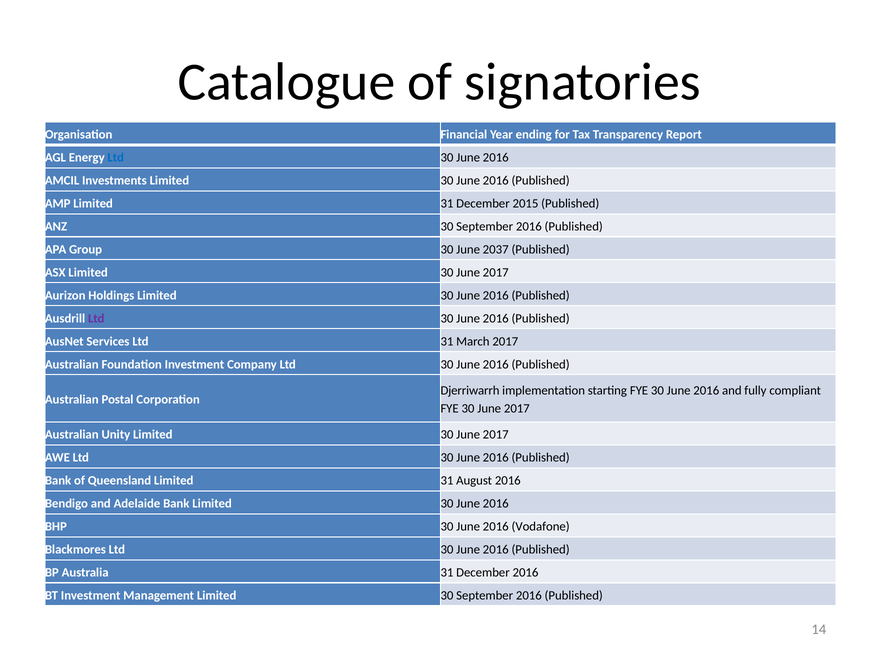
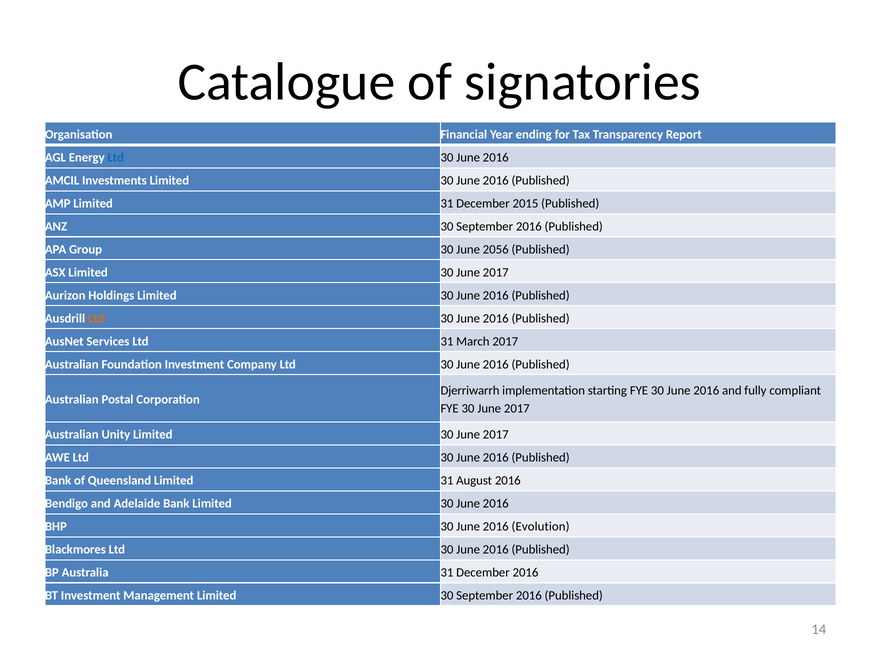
2037: 2037 -> 2056
Ltd at (96, 319) colour: purple -> orange
Vodafone: Vodafone -> Evolution
